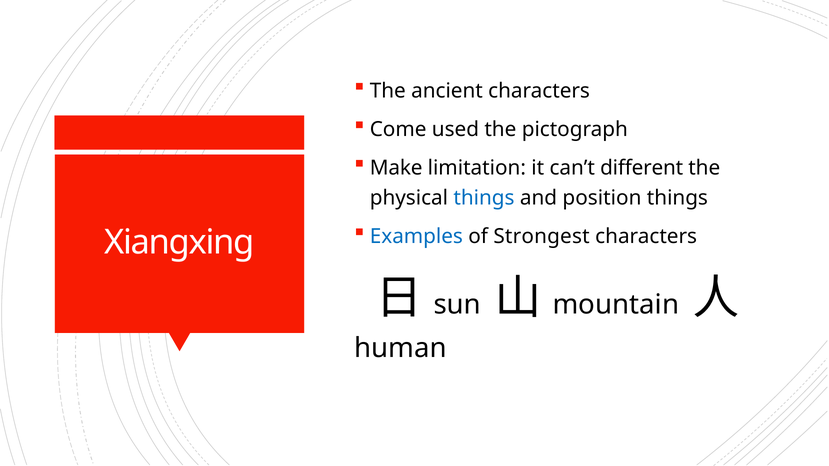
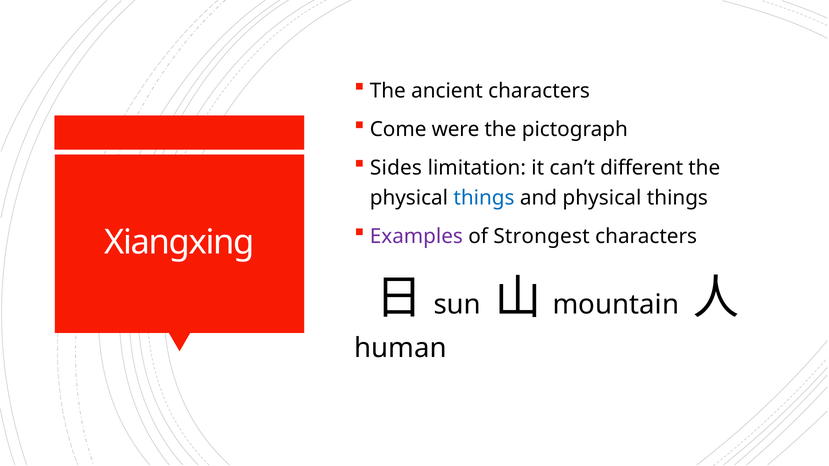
used: used -> were
Make: Make -> Sides
and position: position -> physical
Examples colour: blue -> purple
